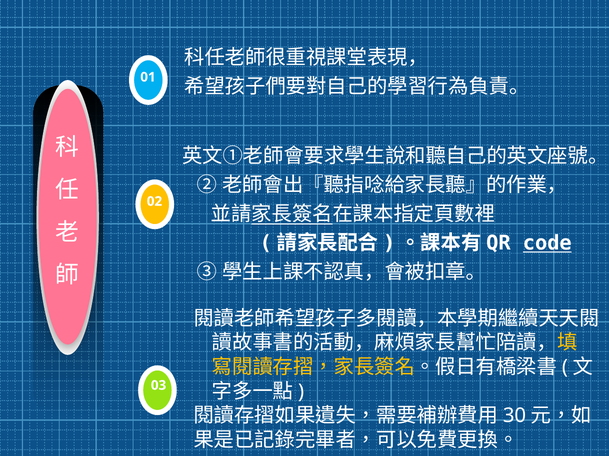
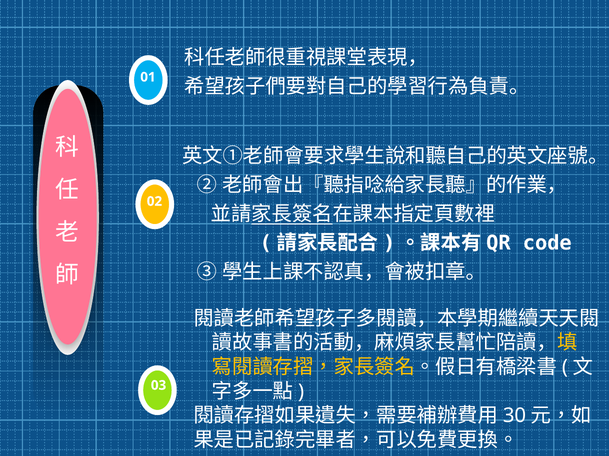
code underline: present -> none
